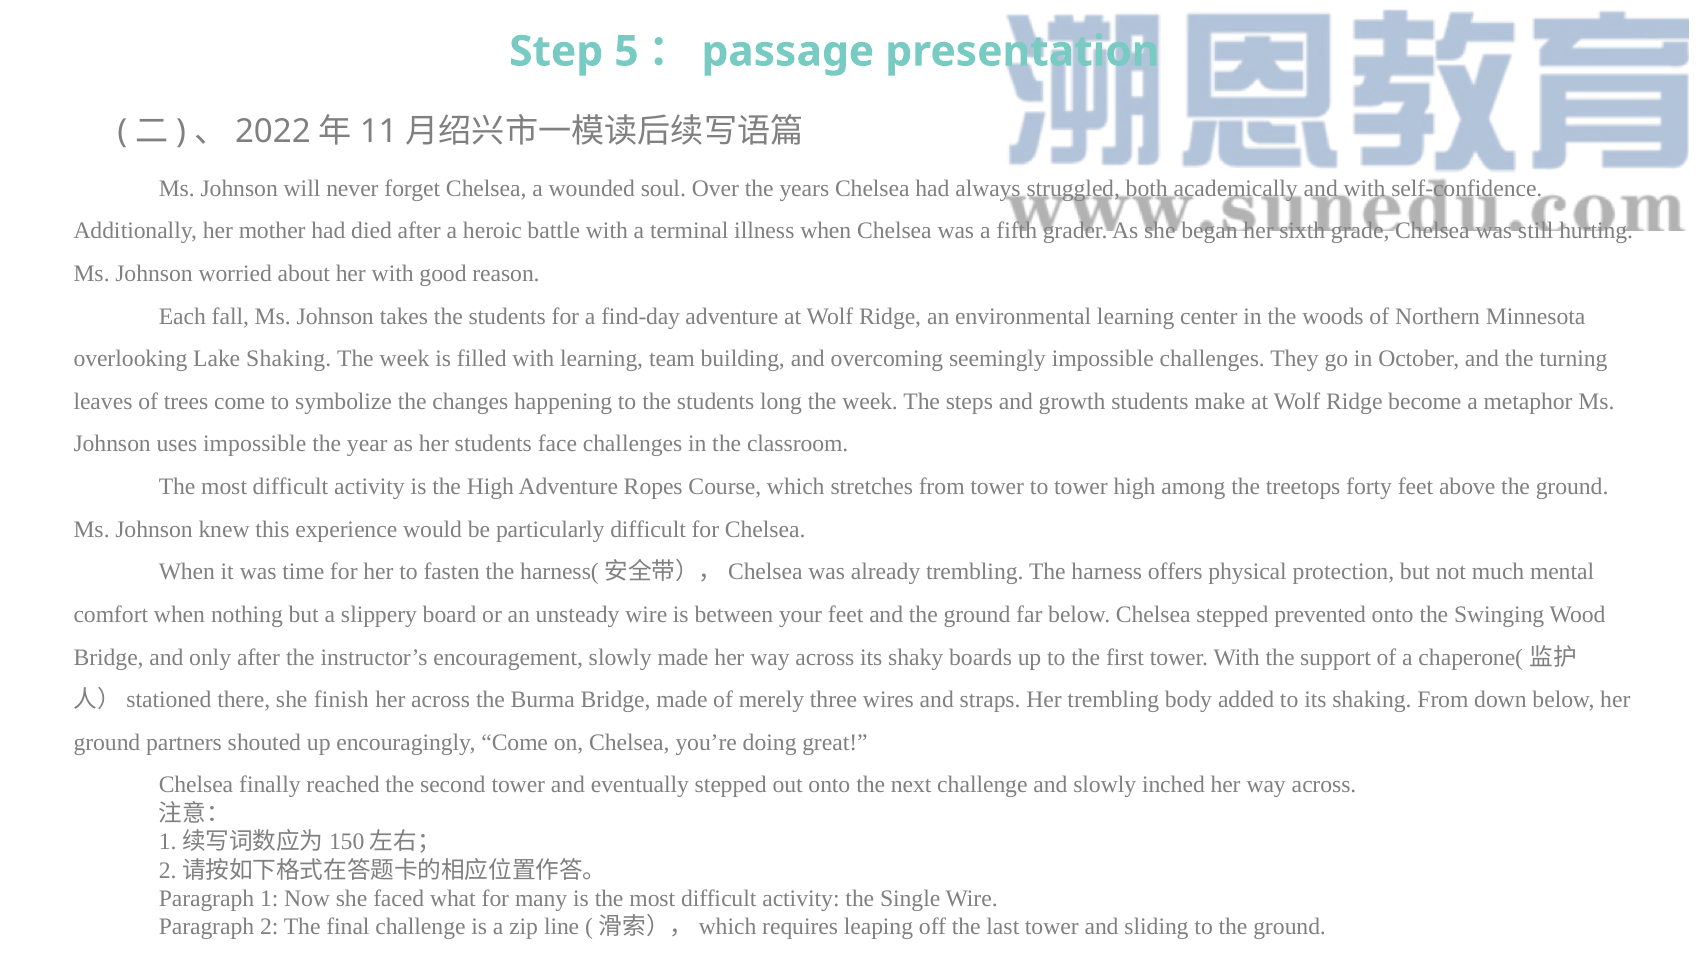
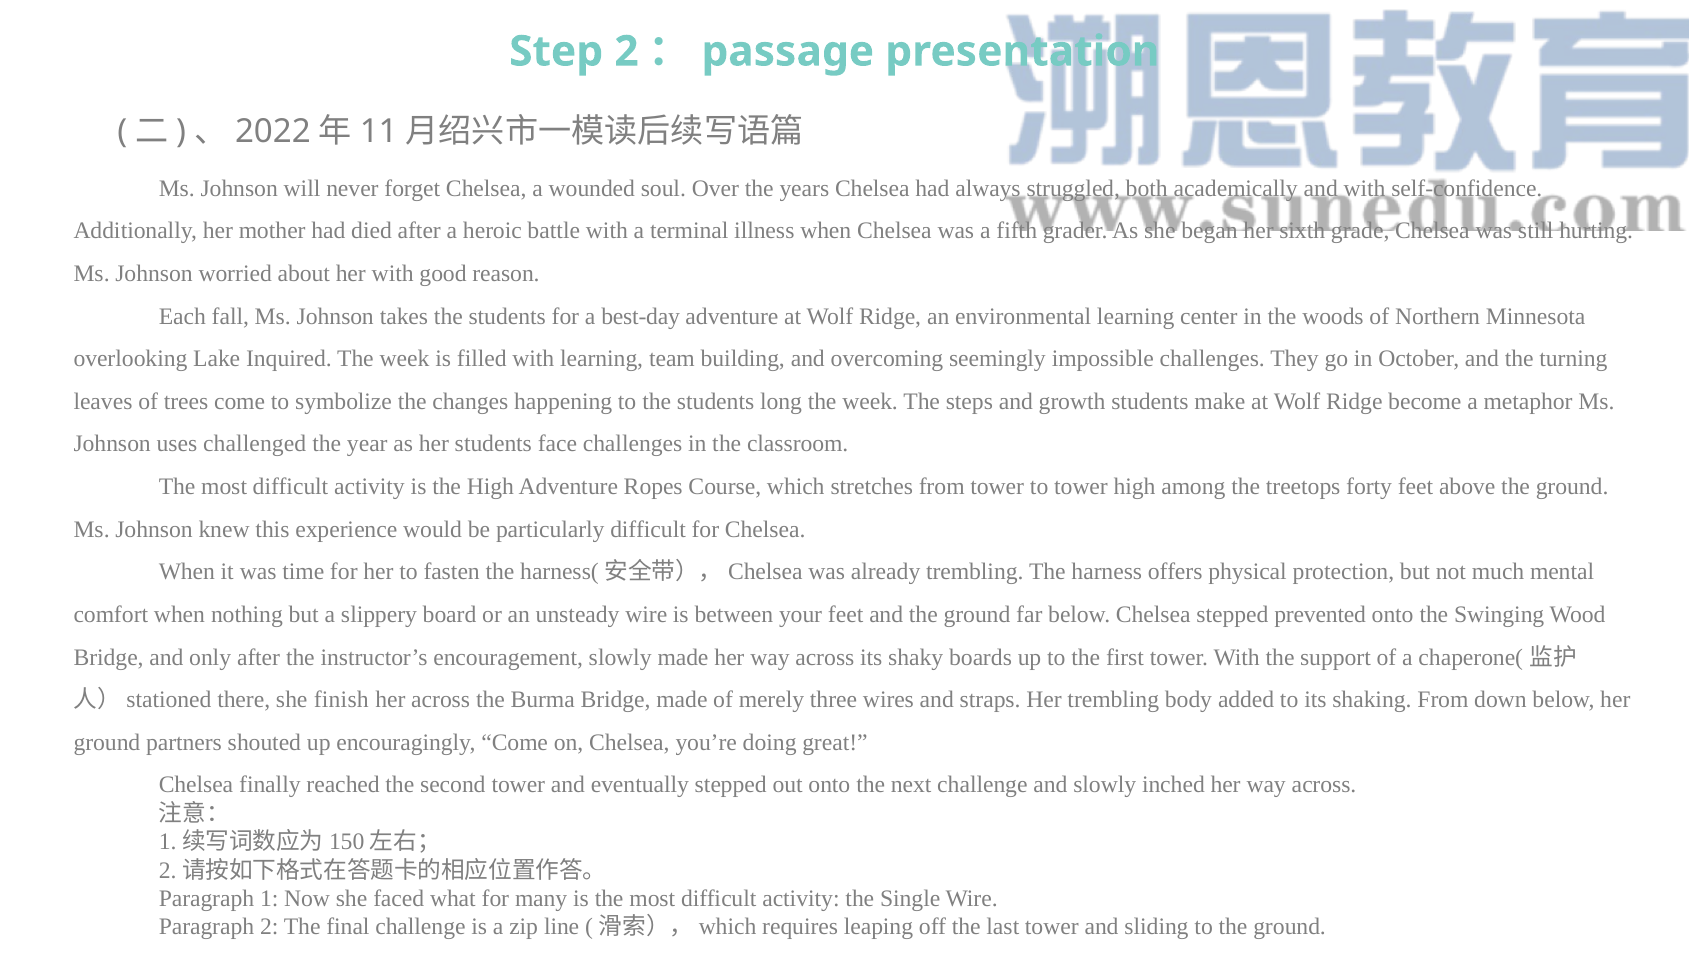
Step 5: 5 -> 2
find-day: find-day -> best-day
Lake Shaking: Shaking -> Inquired
uses impossible: impossible -> challenged
